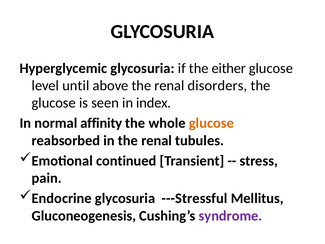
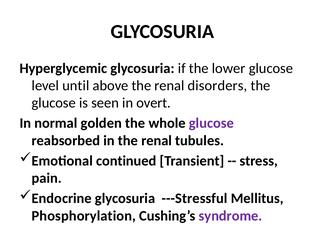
either: either -> lower
index: index -> overt
affinity: affinity -> golden
glucose at (211, 123) colour: orange -> purple
Gluconeogenesis: Gluconeogenesis -> Phosphorylation
